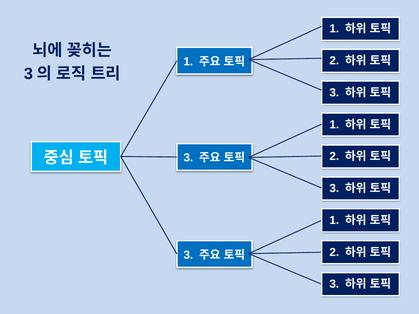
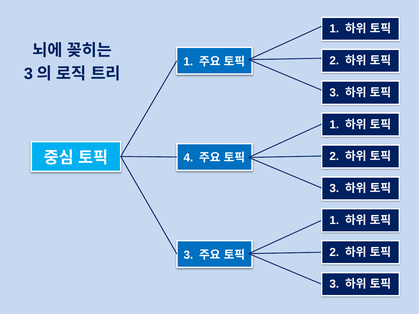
3 at (188, 158): 3 -> 4
